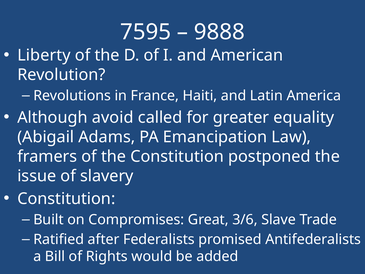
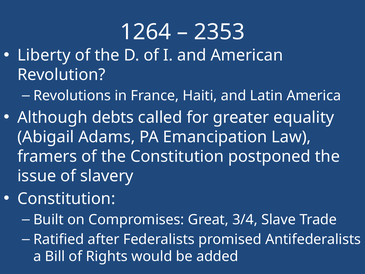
7595: 7595 -> 1264
9888: 9888 -> 2353
avoid: avoid -> debts
3/6: 3/6 -> 3/4
